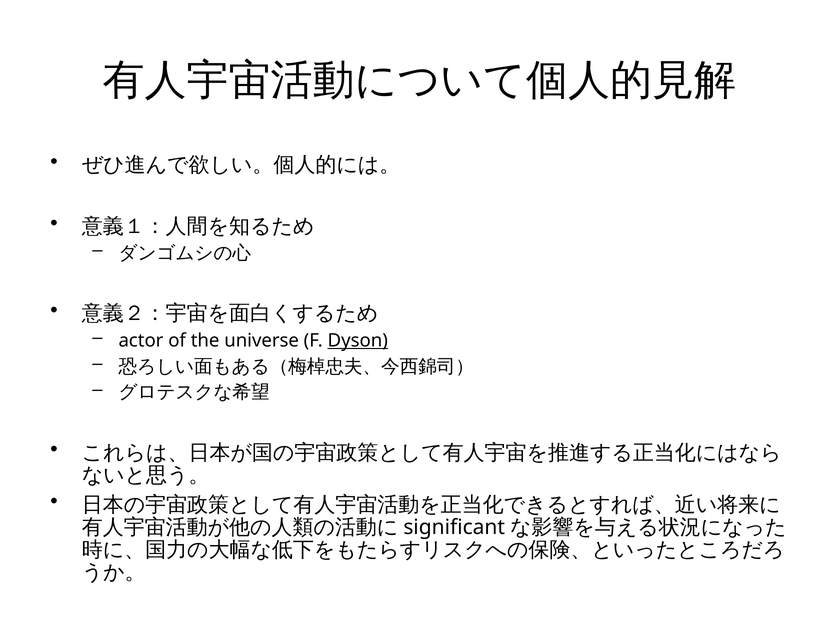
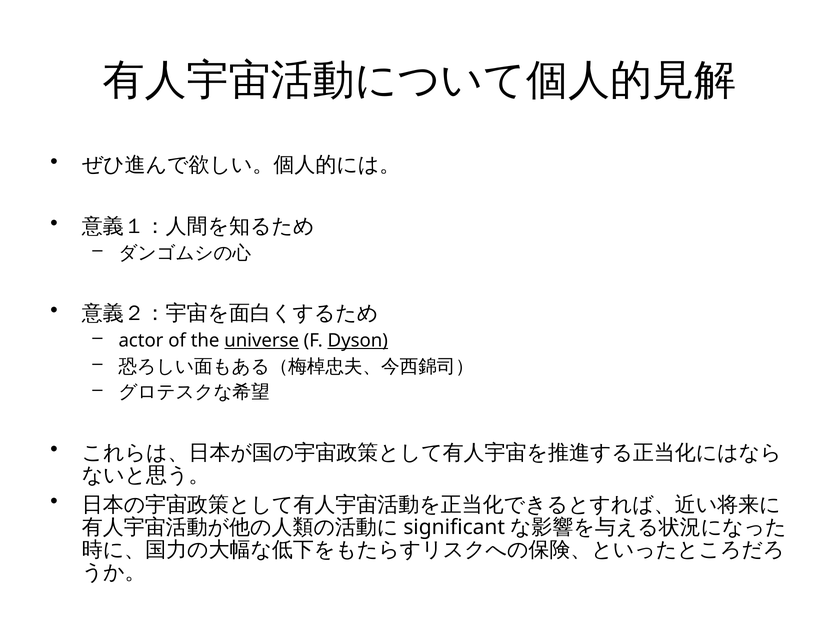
universe underline: none -> present
